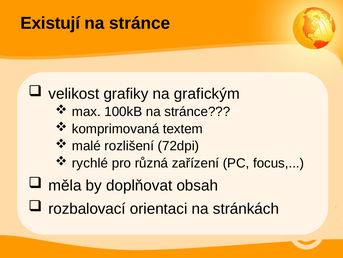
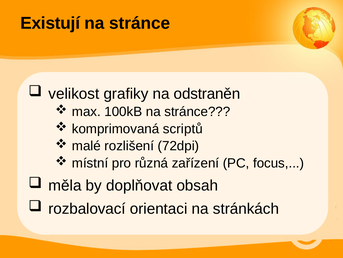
grafickým: grafickým -> odstraněn
textem: textem -> scriptů
rychlé: rychlé -> místní
